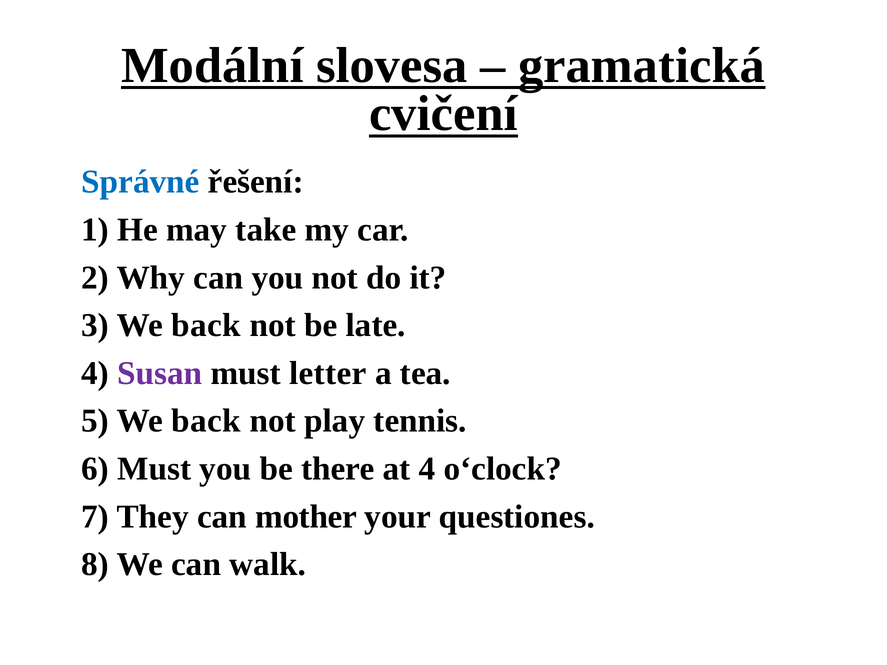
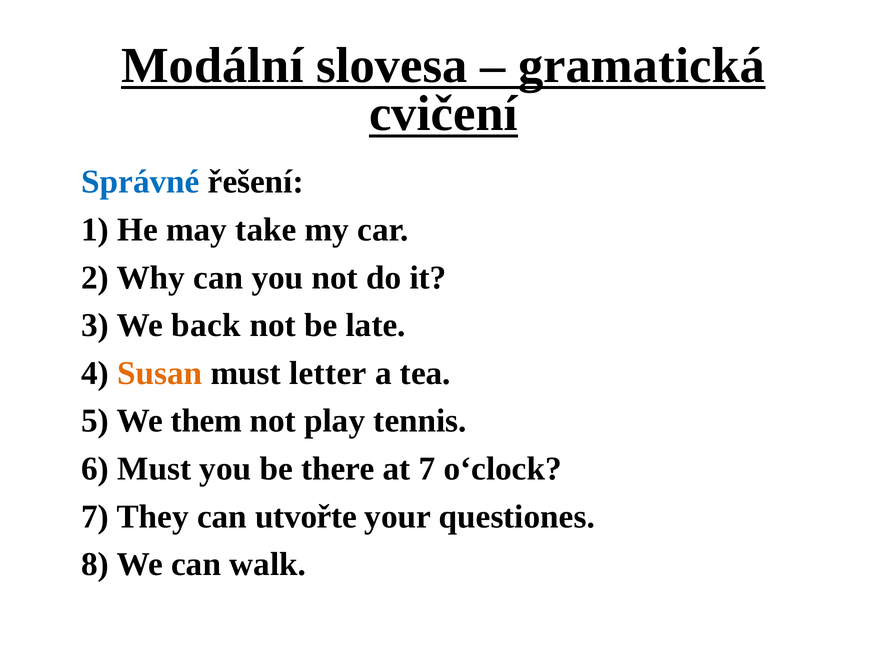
Susan colour: purple -> orange
5 We back: back -> them
at 4: 4 -> 7
mother: mother -> utvořte
